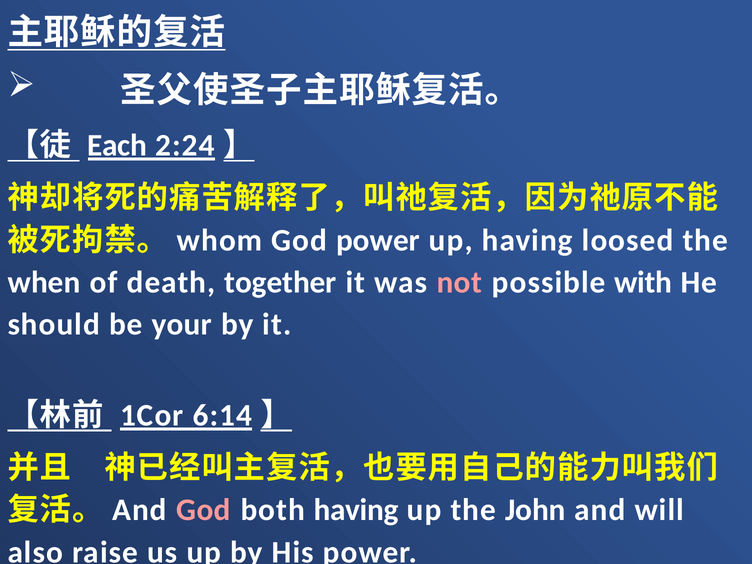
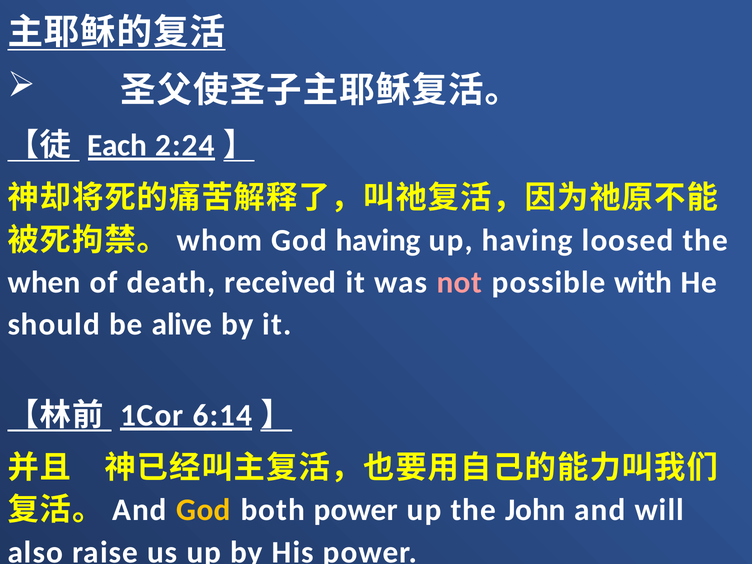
God power: power -> having
together: together -> received
your: your -> alive
God at (204, 510) colour: pink -> yellow
both having: having -> power
